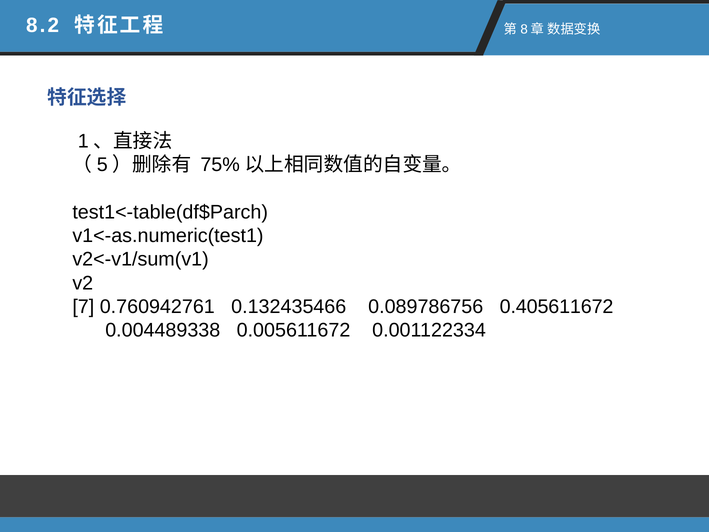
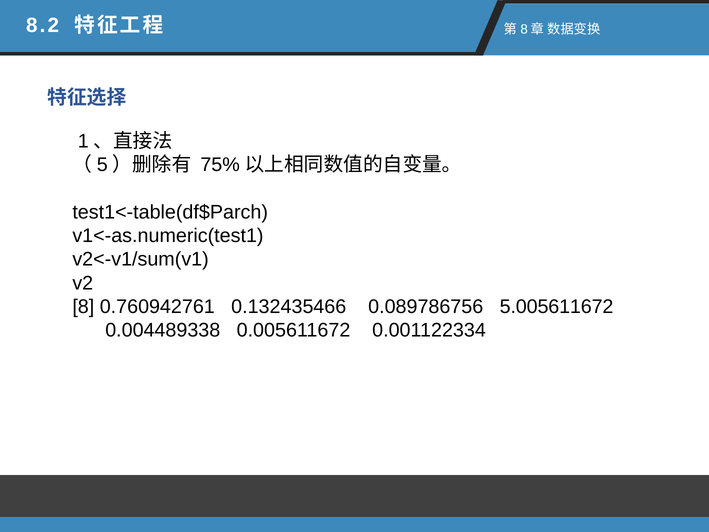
7: 7 -> 8
0.405611672: 0.405611672 -> 5.005611672
